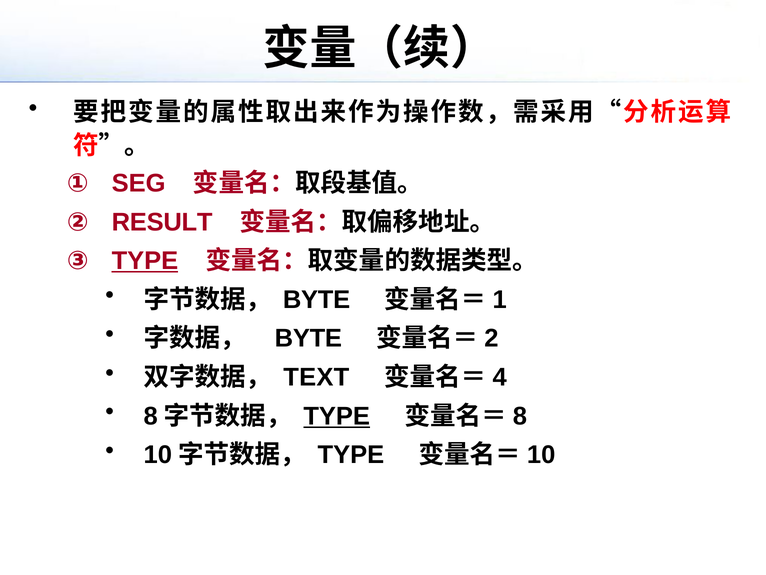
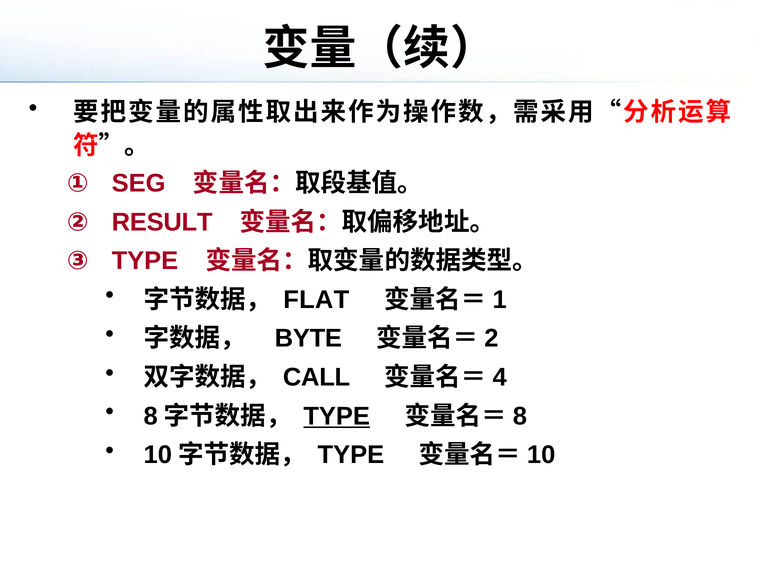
TYPE at (145, 261) underline: present -> none
BYTE at (317, 299): BYTE -> FLAT
TEXT: TEXT -> CALL
